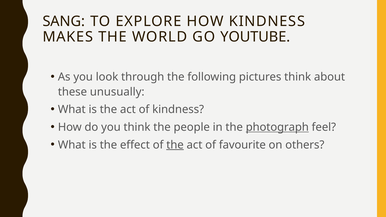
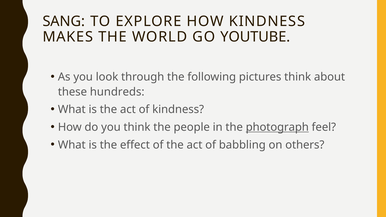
unusually: unusually -> hundreds
the at (175, 145) underline: present -> none
favourite: favourite -> babbling
